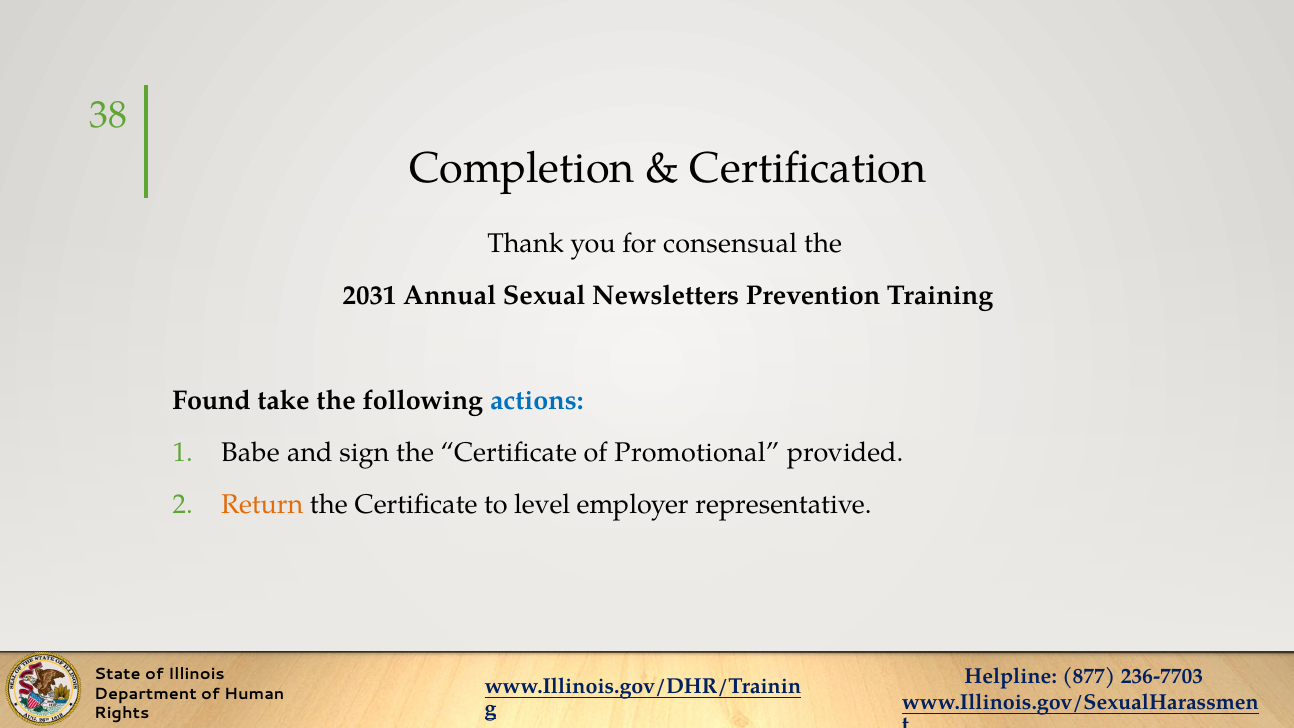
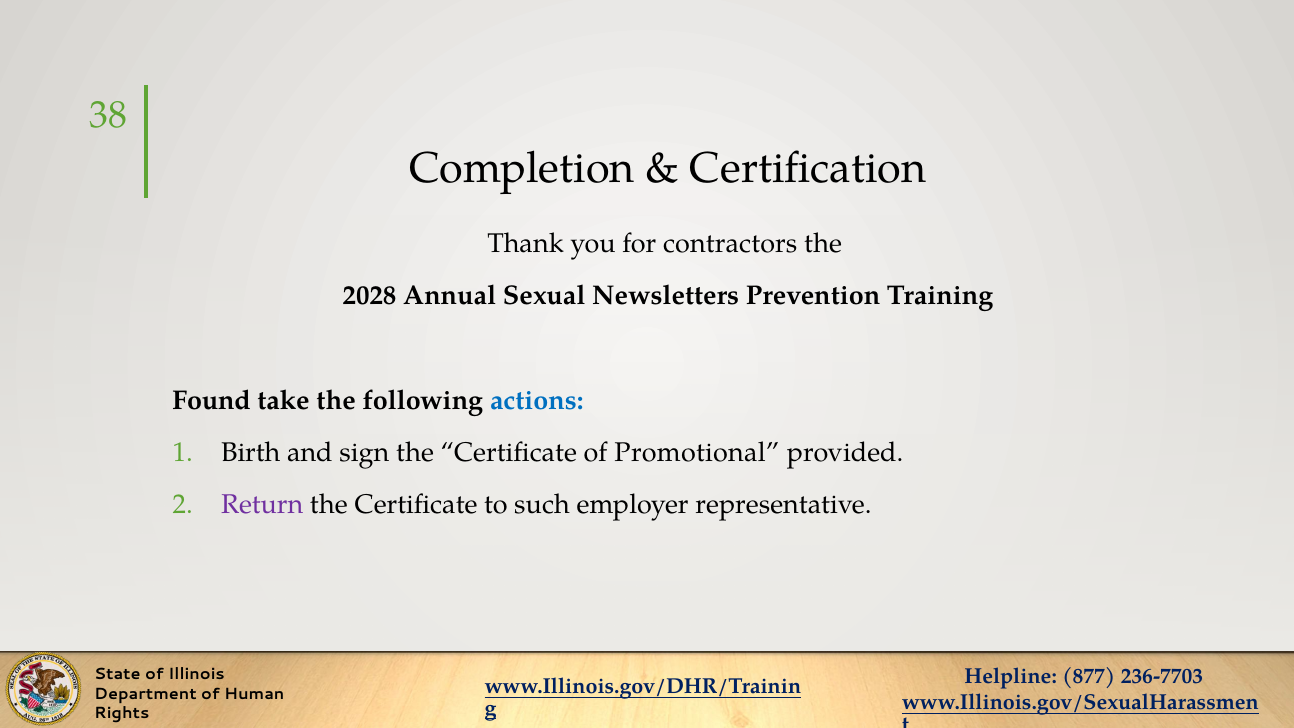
consensual: consensual -> contractors
2031: 2031 -> 2028
Babe: Babe -> Birth
Return colour: orange -> purple
level: level -> such
